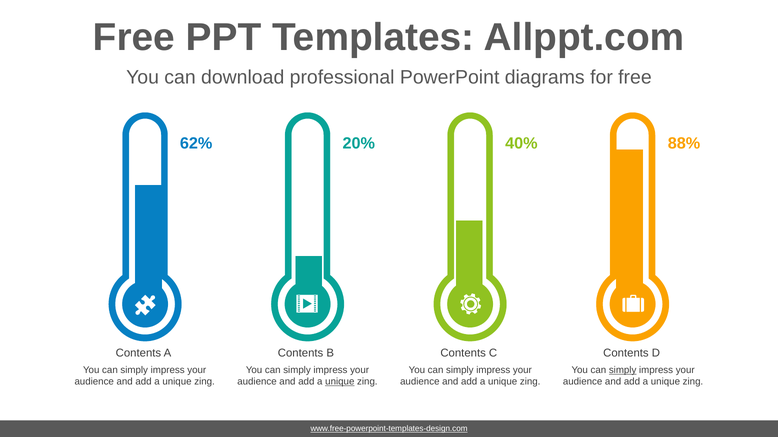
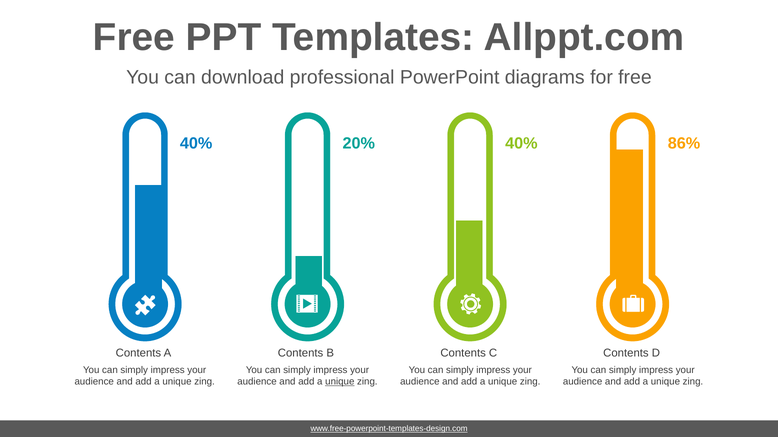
62% at (196, 144): 62% -> 40%
88%: 88% -> 86%
simply at (623, 371) underline: present -> none
